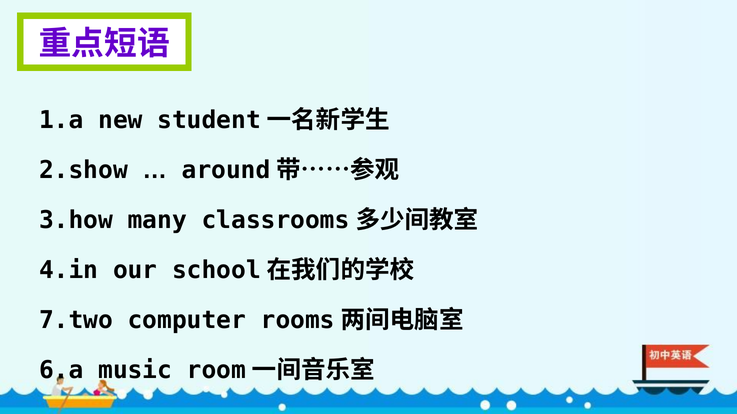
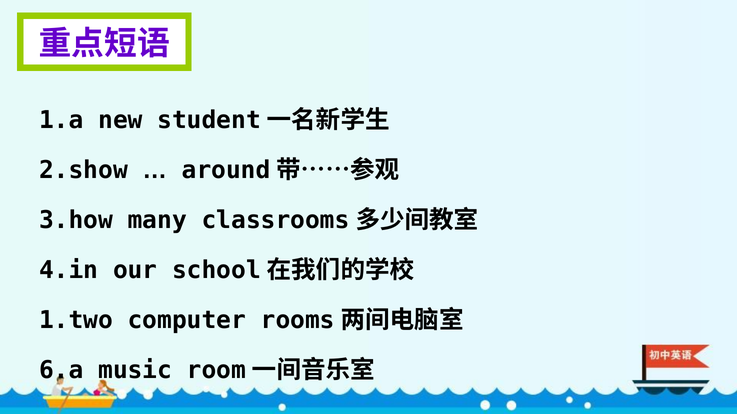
7.two: 7.two -> 1.two
